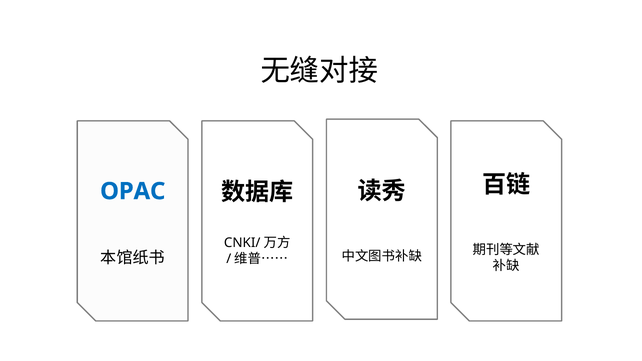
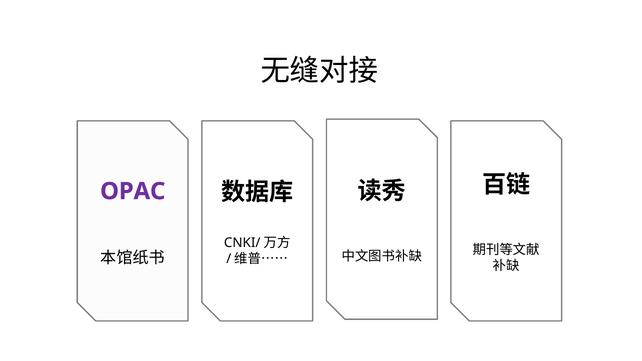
OPAC colour: blue -> purple
